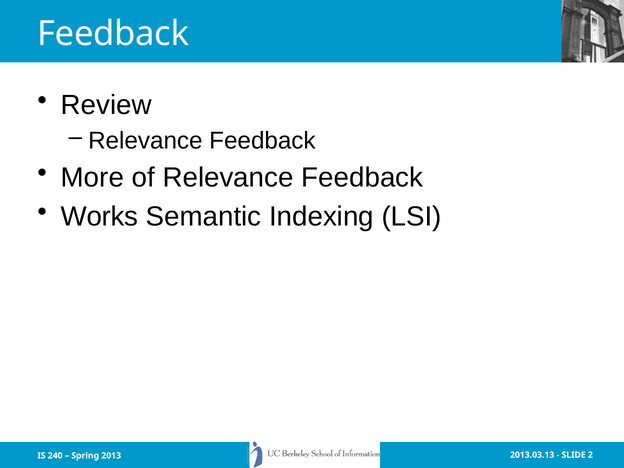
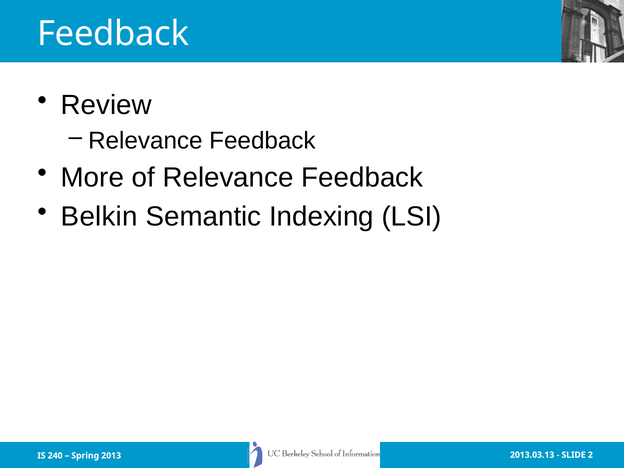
Works: Works -> Belkin
